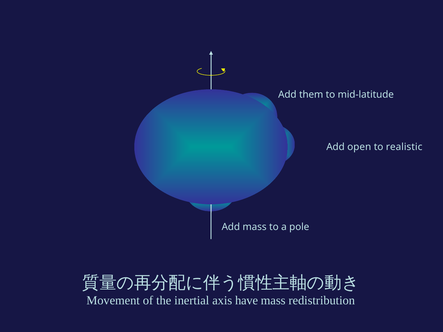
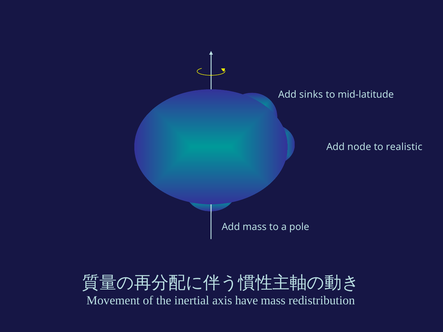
them: them -> sinks
open: open -> node
